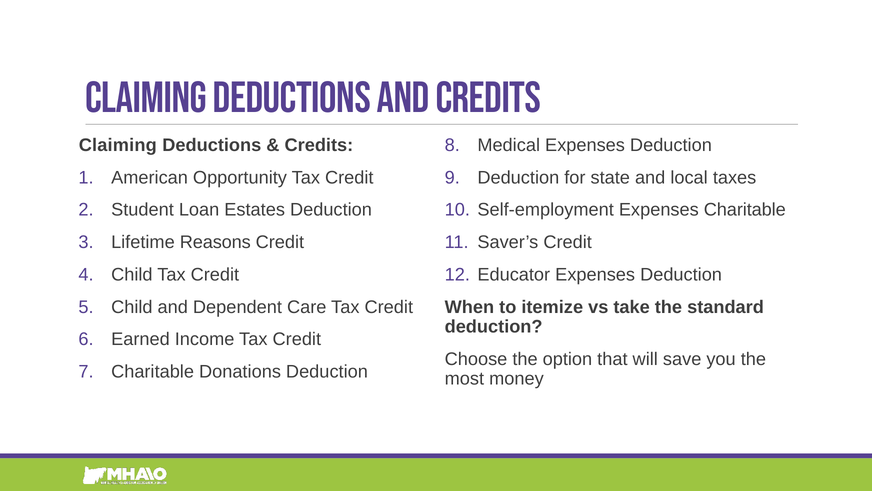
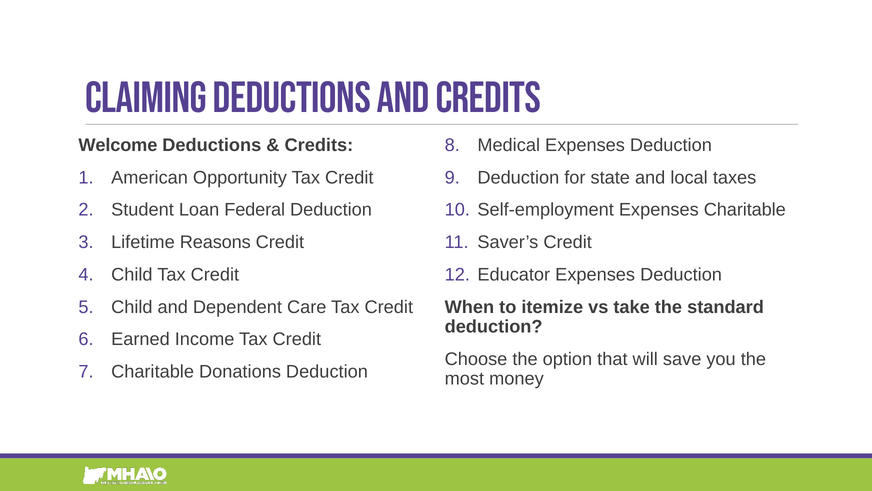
Claiming at (118, 145): Claiming -> Welcome
Estates: Estates -> Federal
